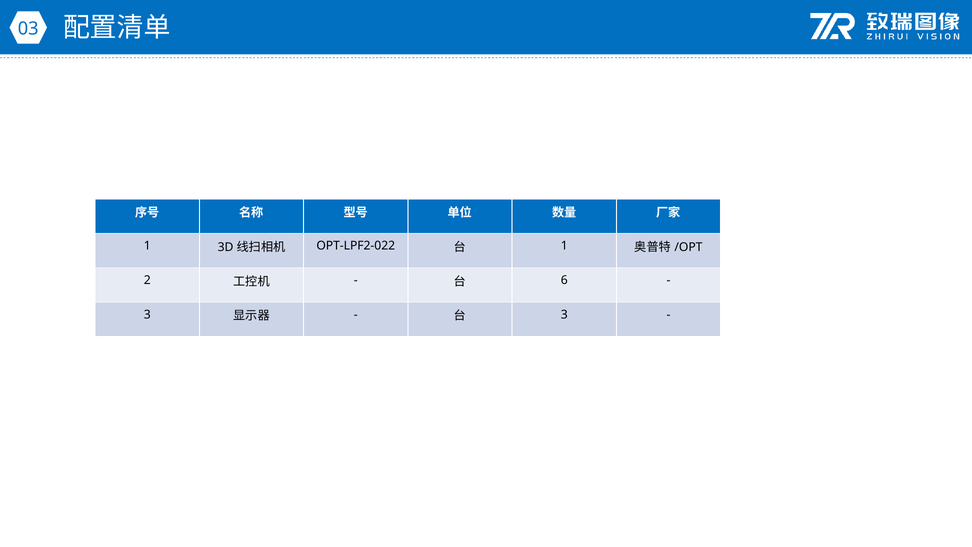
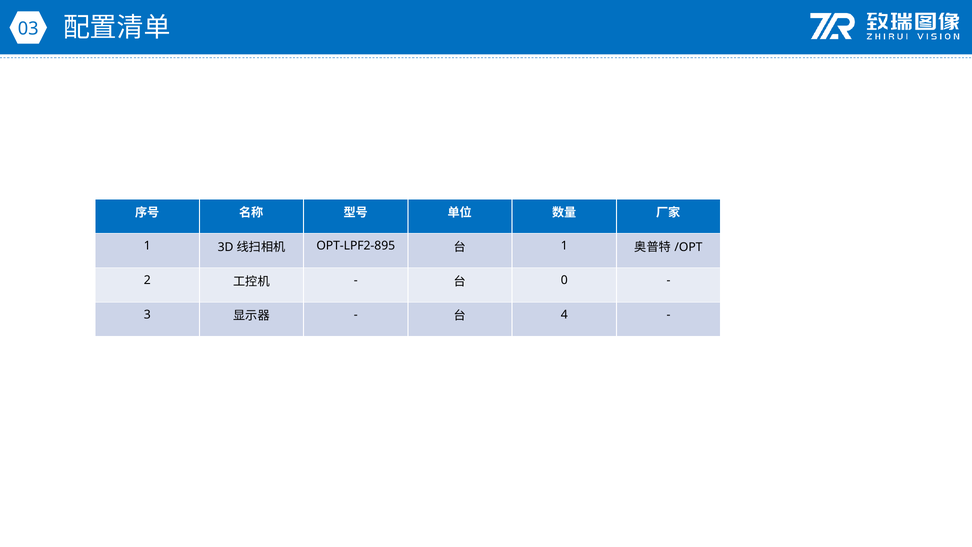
OPT-LPF2-022: OPT-LPF2-022 -> OPT-LPF2-895
6: 6 -> 0
3 at (564, 315): 3 -> 4
